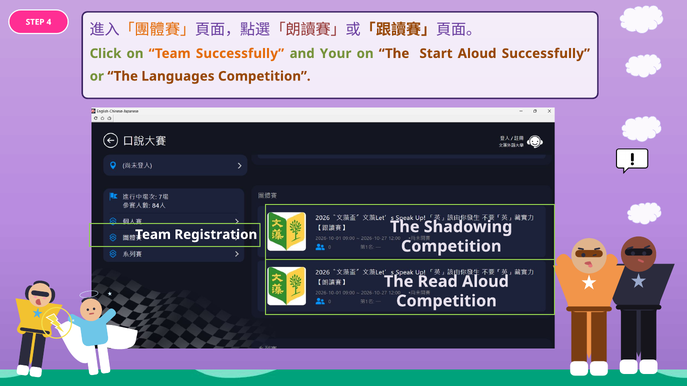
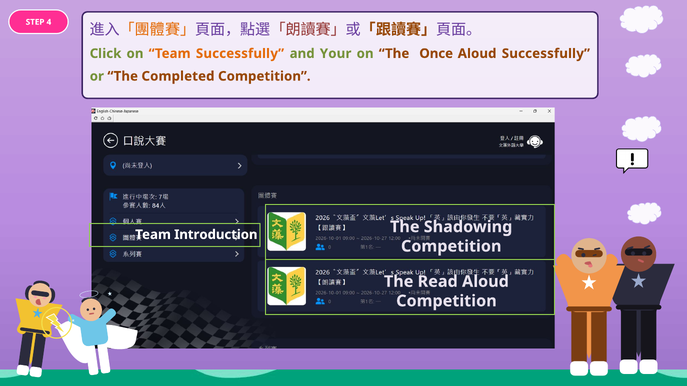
Start: Start -> Once
Languages: Languages -> Completed
Registration: Registration -> Introduction
